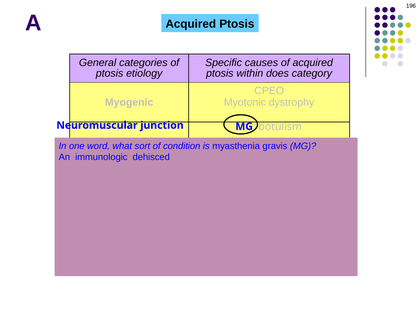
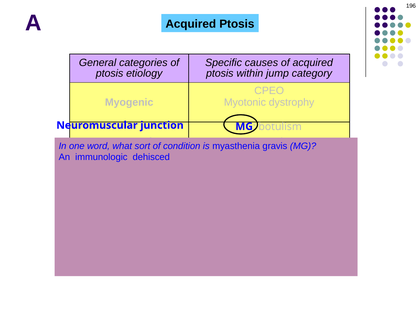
does: does -> jump
